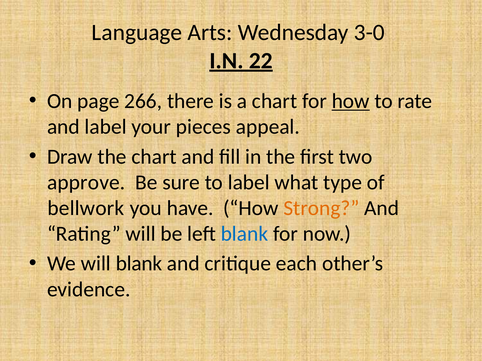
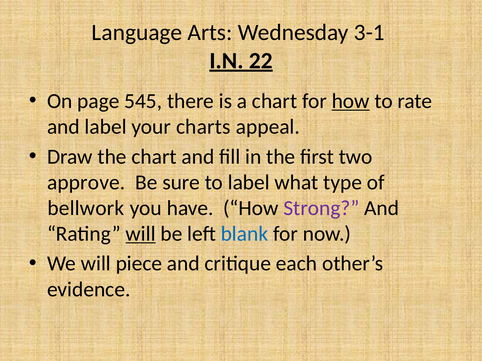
3-0: 3-0 -> 3-1
266: 266 -> 545
pieces: pieces -> charts
Strong colour: orange -> purple
will at (141, 234) underline: none -> present
will blank: blank -> piece
